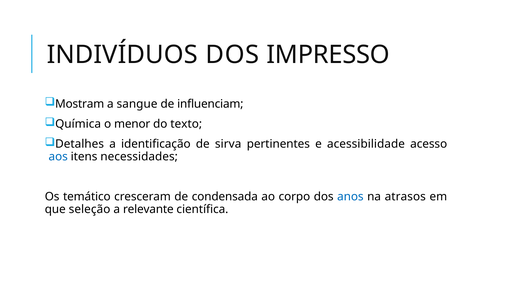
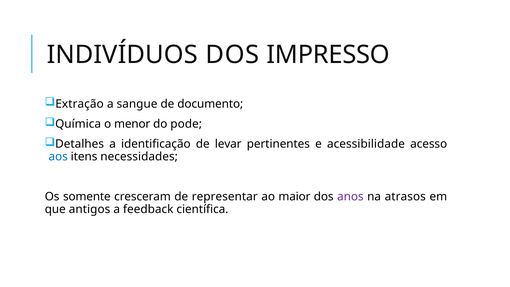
Mostram: Mostram -> Extração
influenciam: influenciam -> documento
texto: texto -> pode
sirva: sirva -> levar
temático: temático -> somente
condensada: condensada -> representar
corpo: corpo -> maior
anos colour: blue -> purple
seleção: seleção -> antigos
relevante: relevante -> feedback
